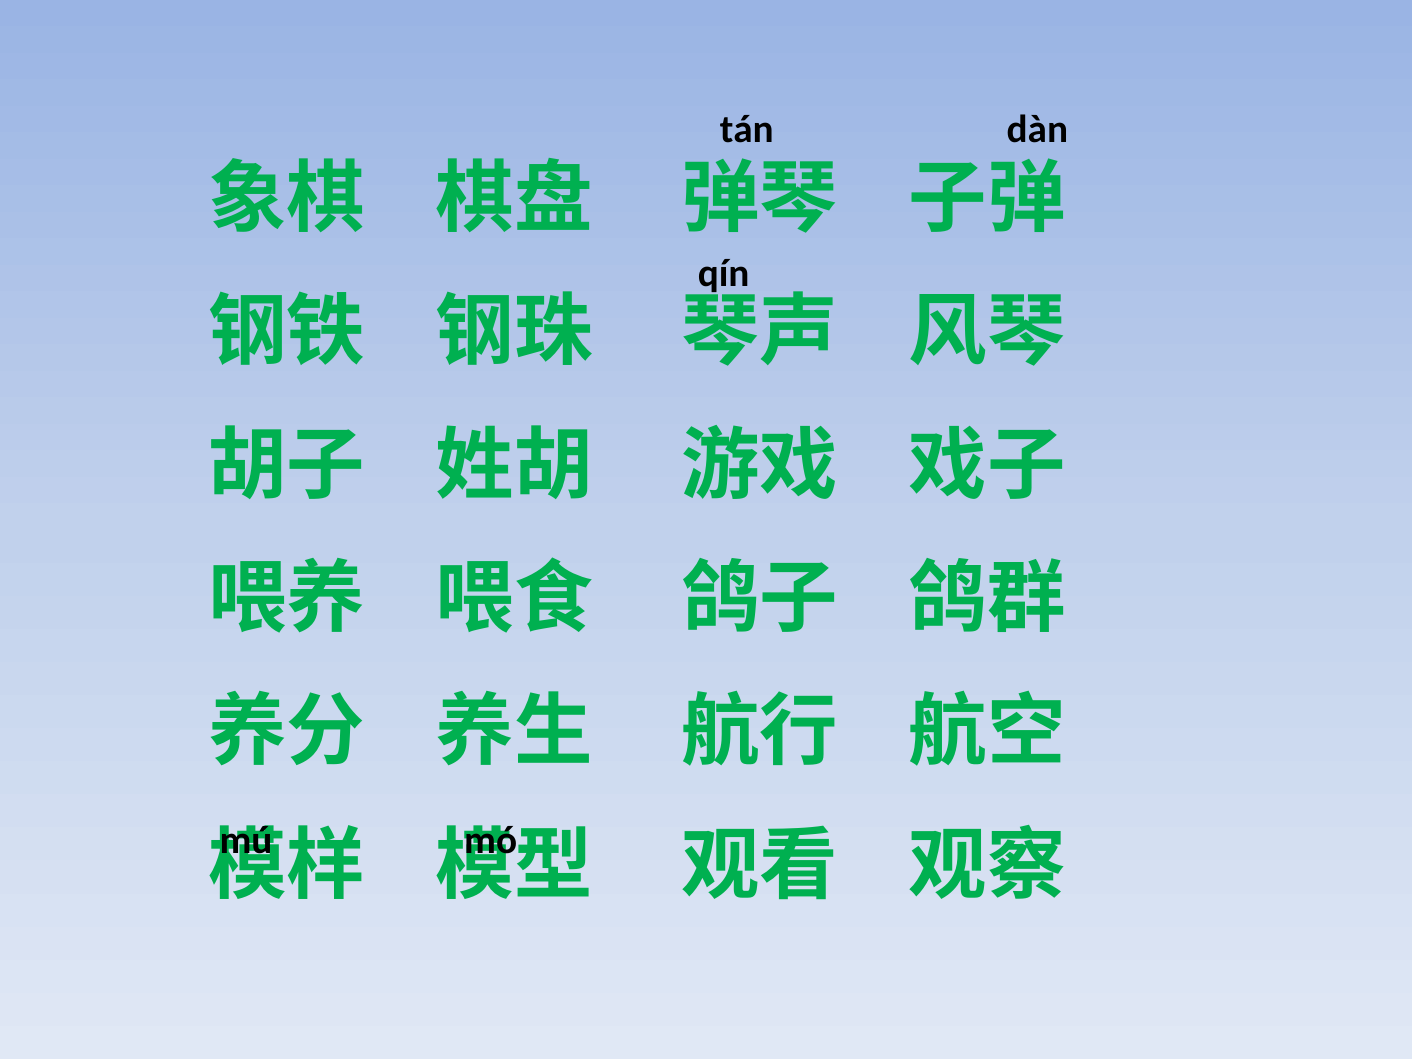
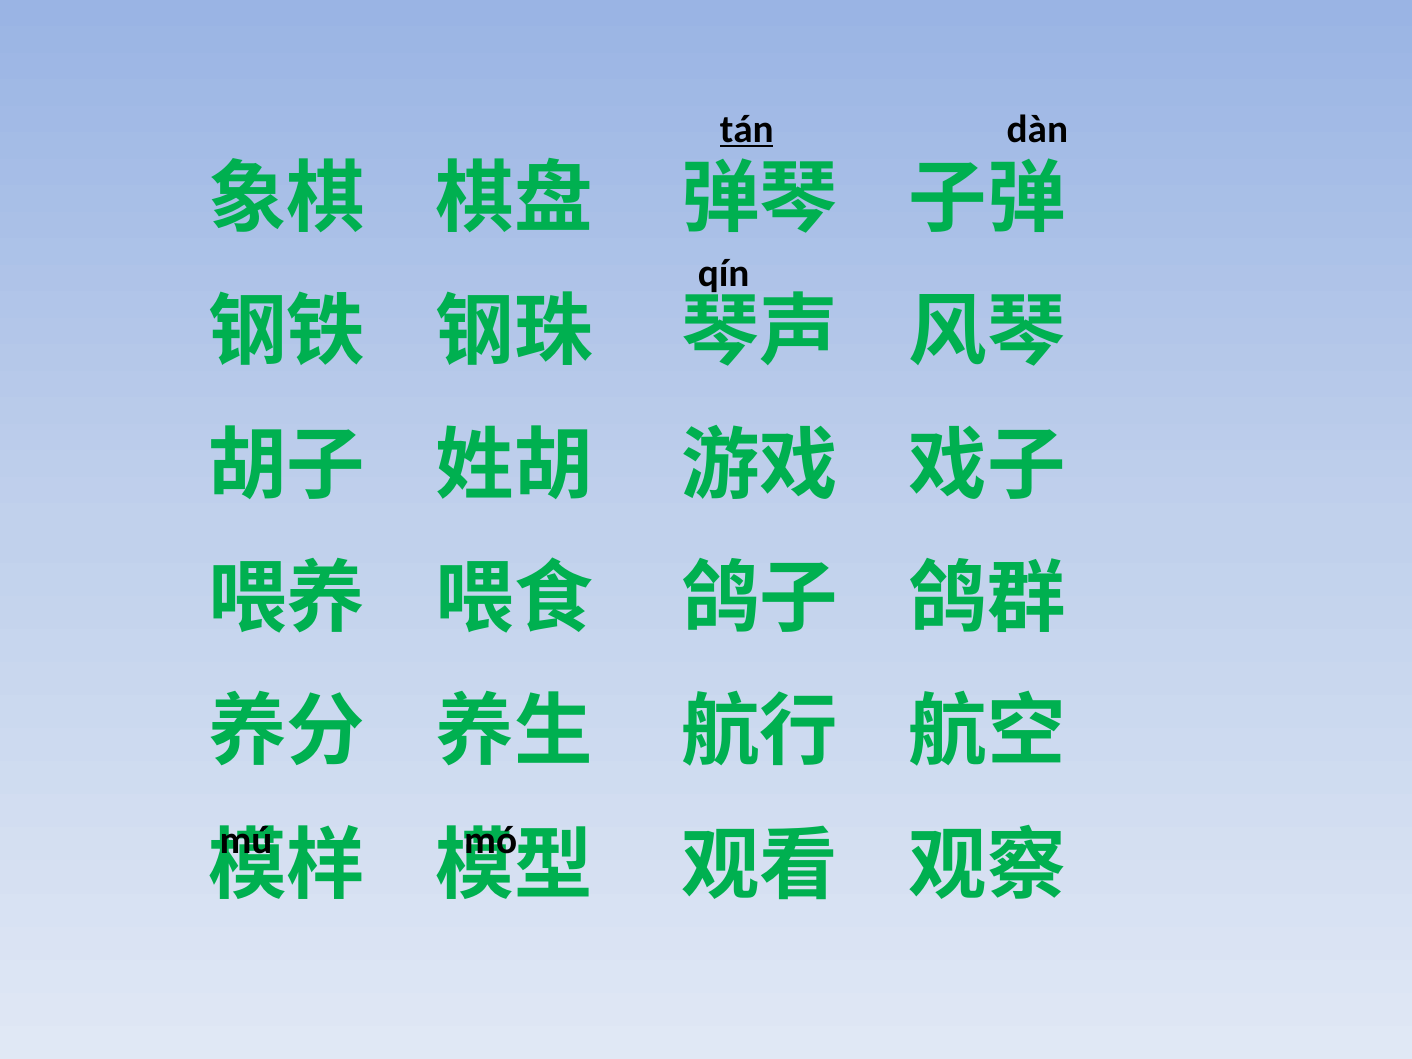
tán underline: none -> present
